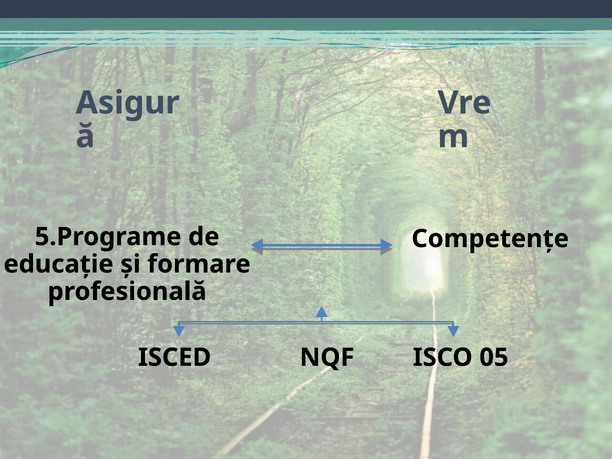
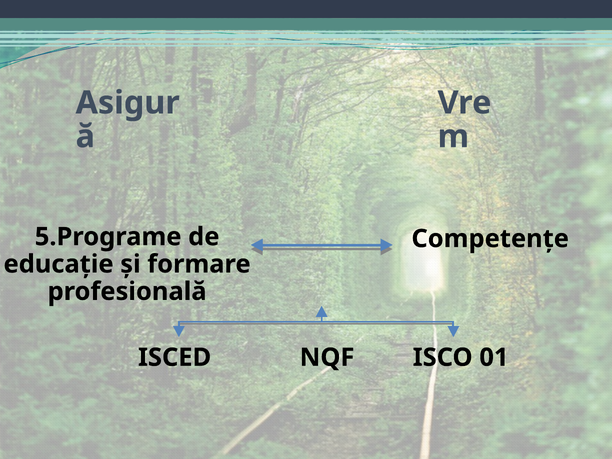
05: 05 -> 01
